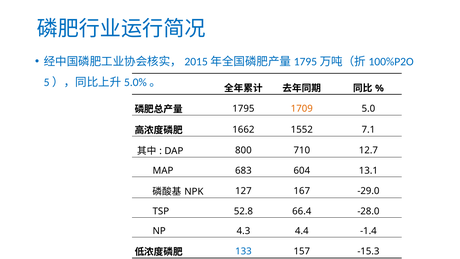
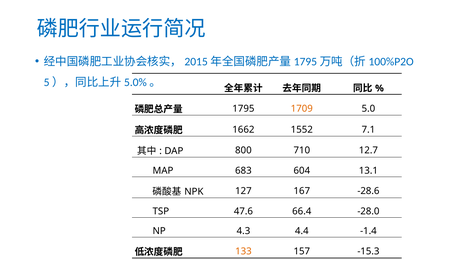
-29.0: -29.0 -> -28.6
52.8: 52.8 -> 47.6
133 colour: blue -> orange
